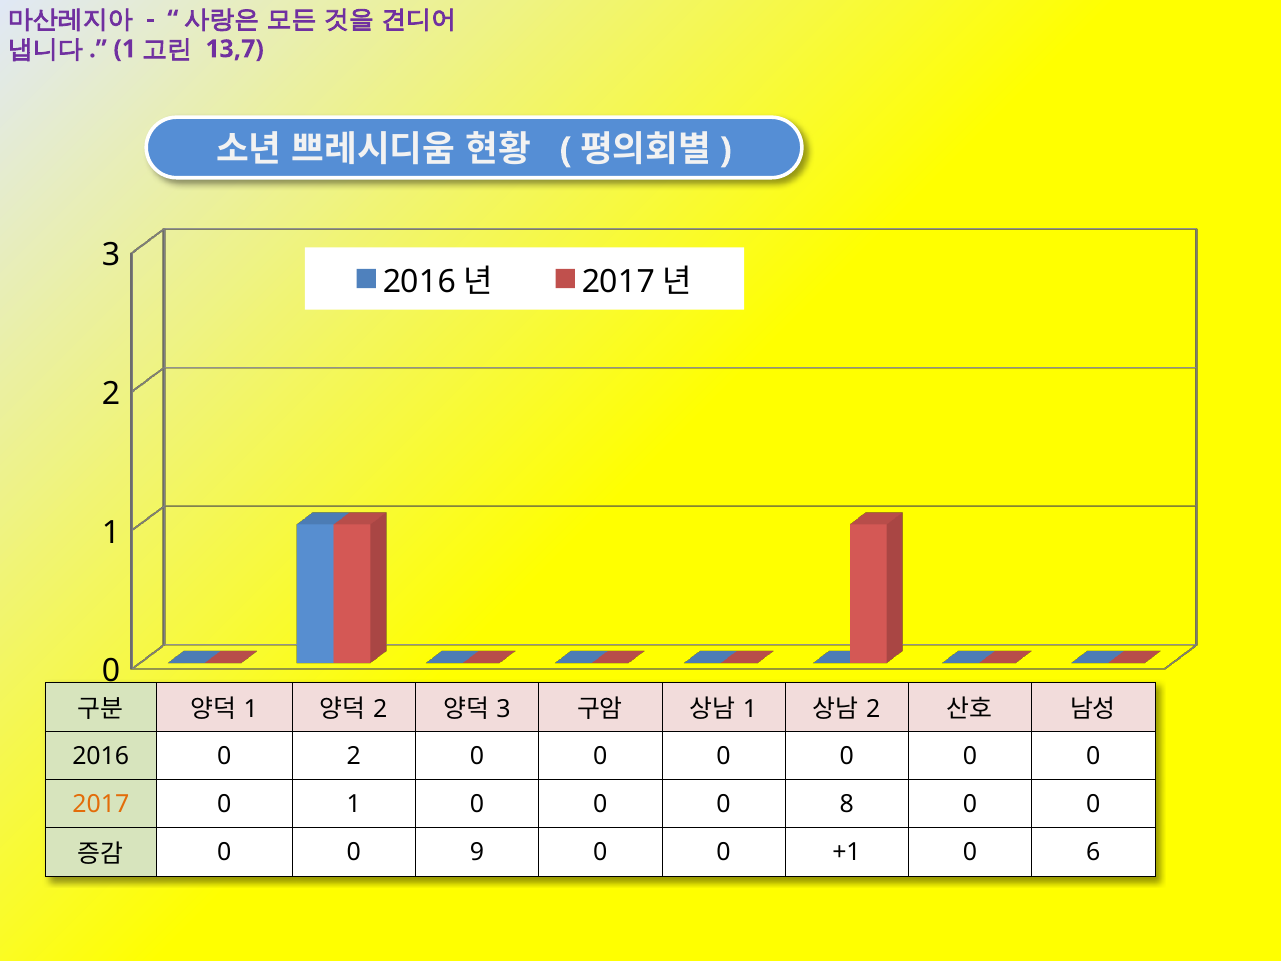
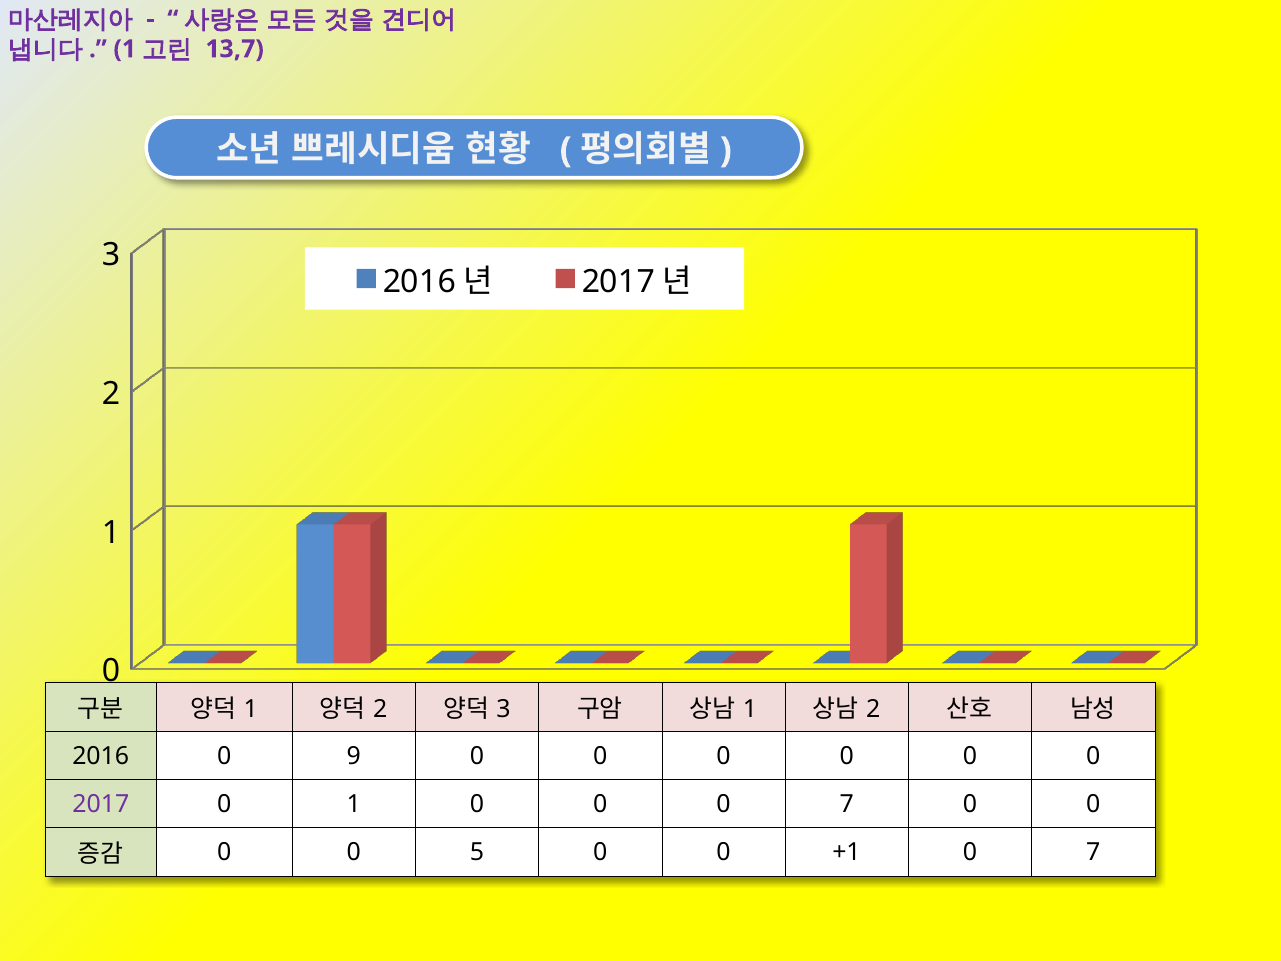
0 2: 2 -> 9
2017 colour: orange -> purple
0 0 8: 8 -> 7
9: 9 -> 5
+1 0 6: 6 -> 7
